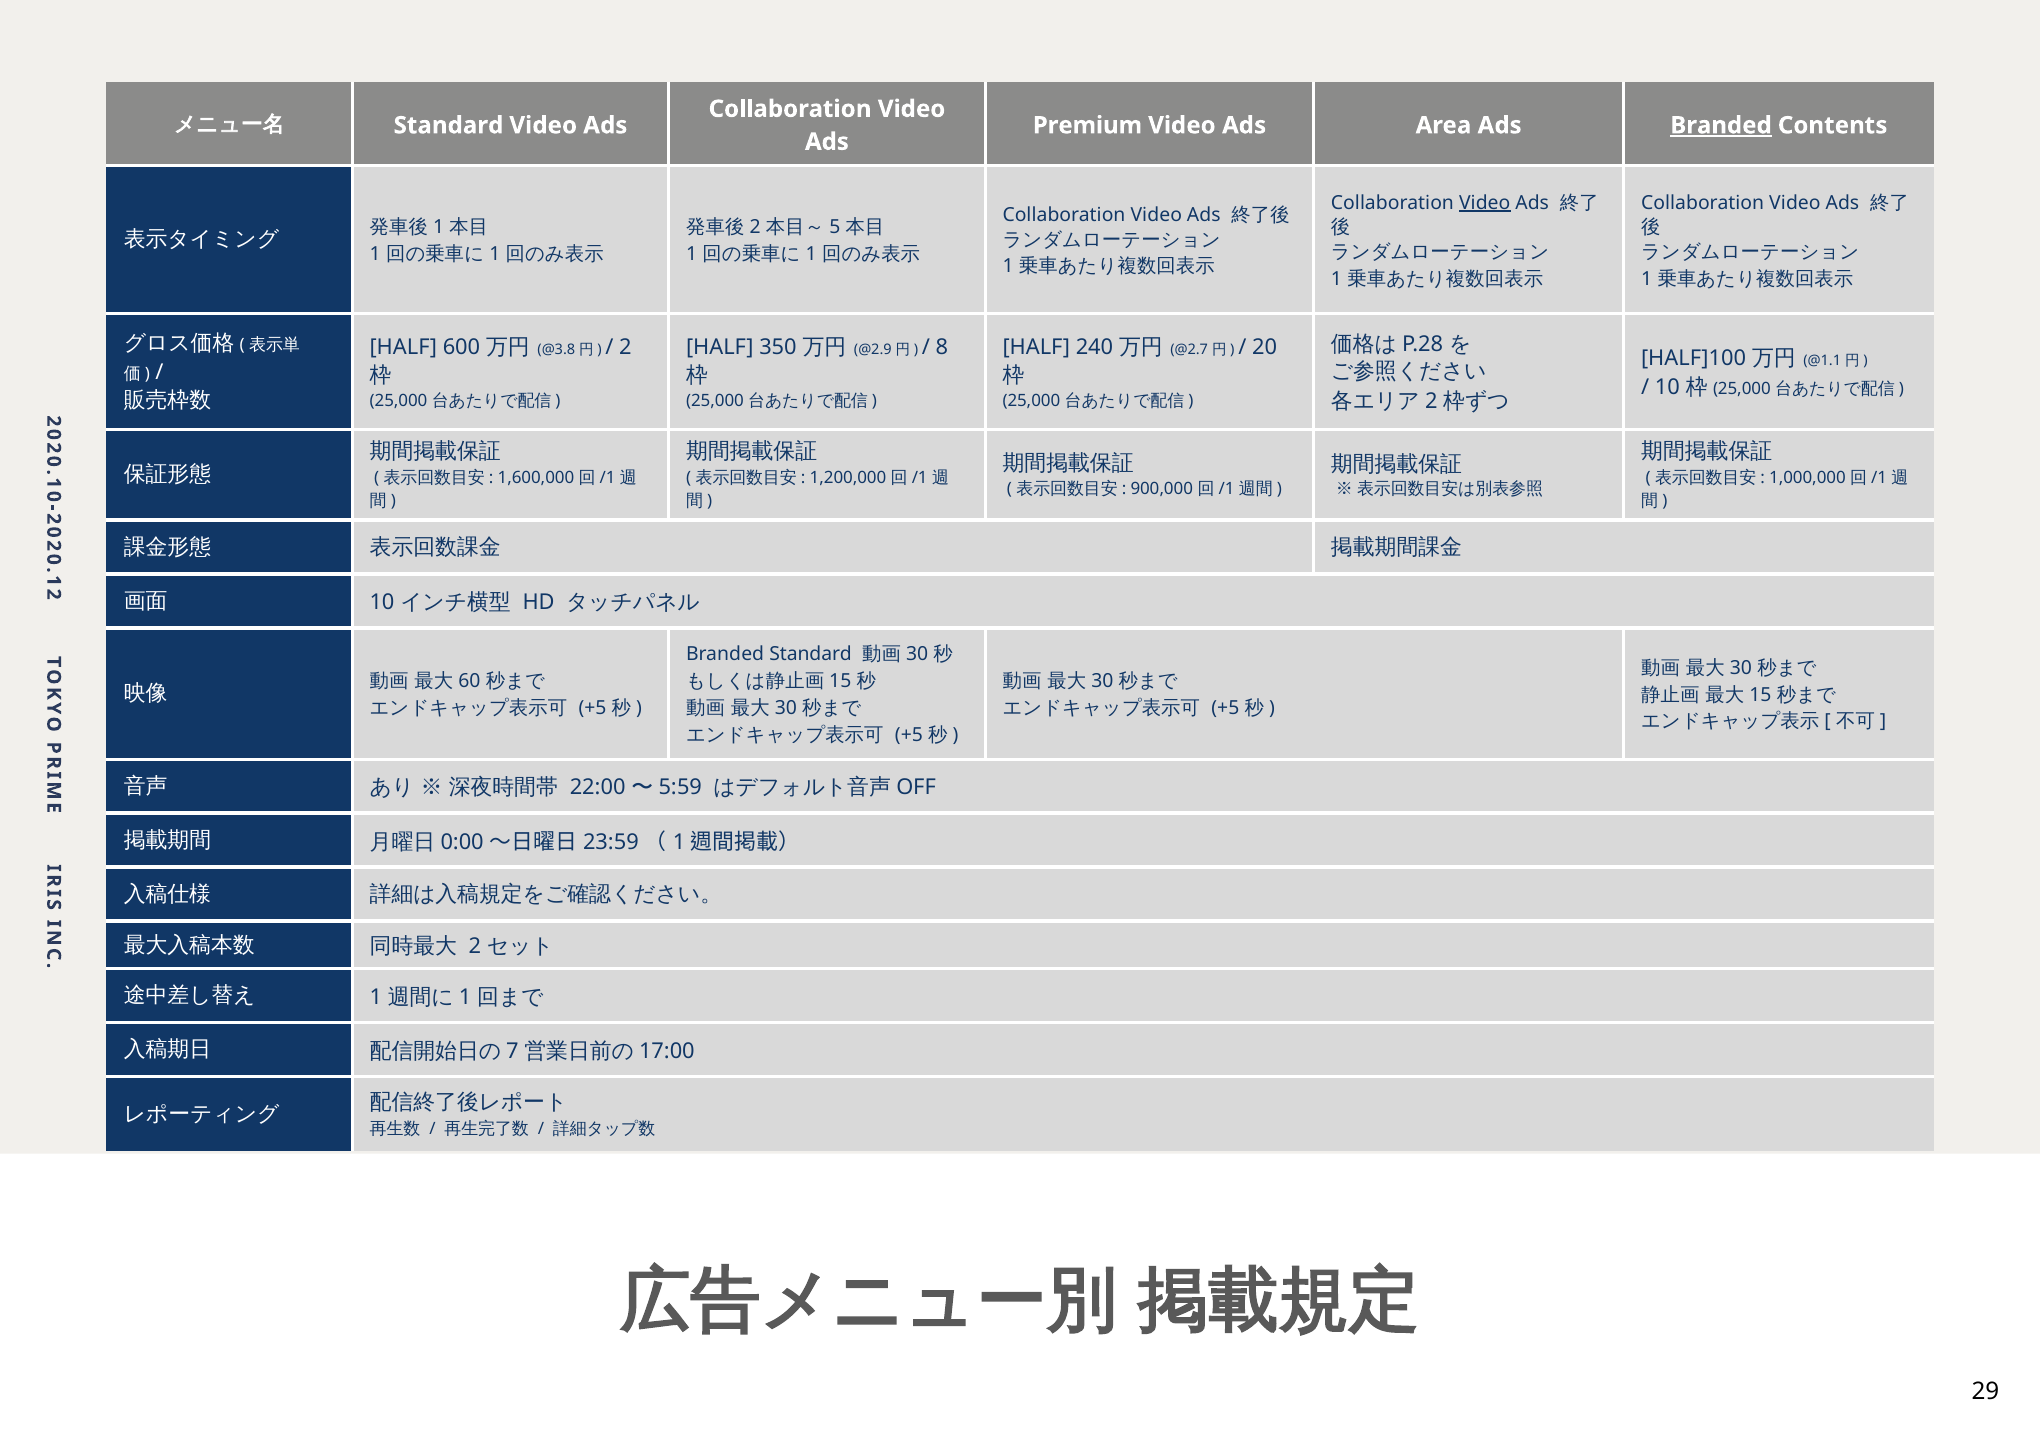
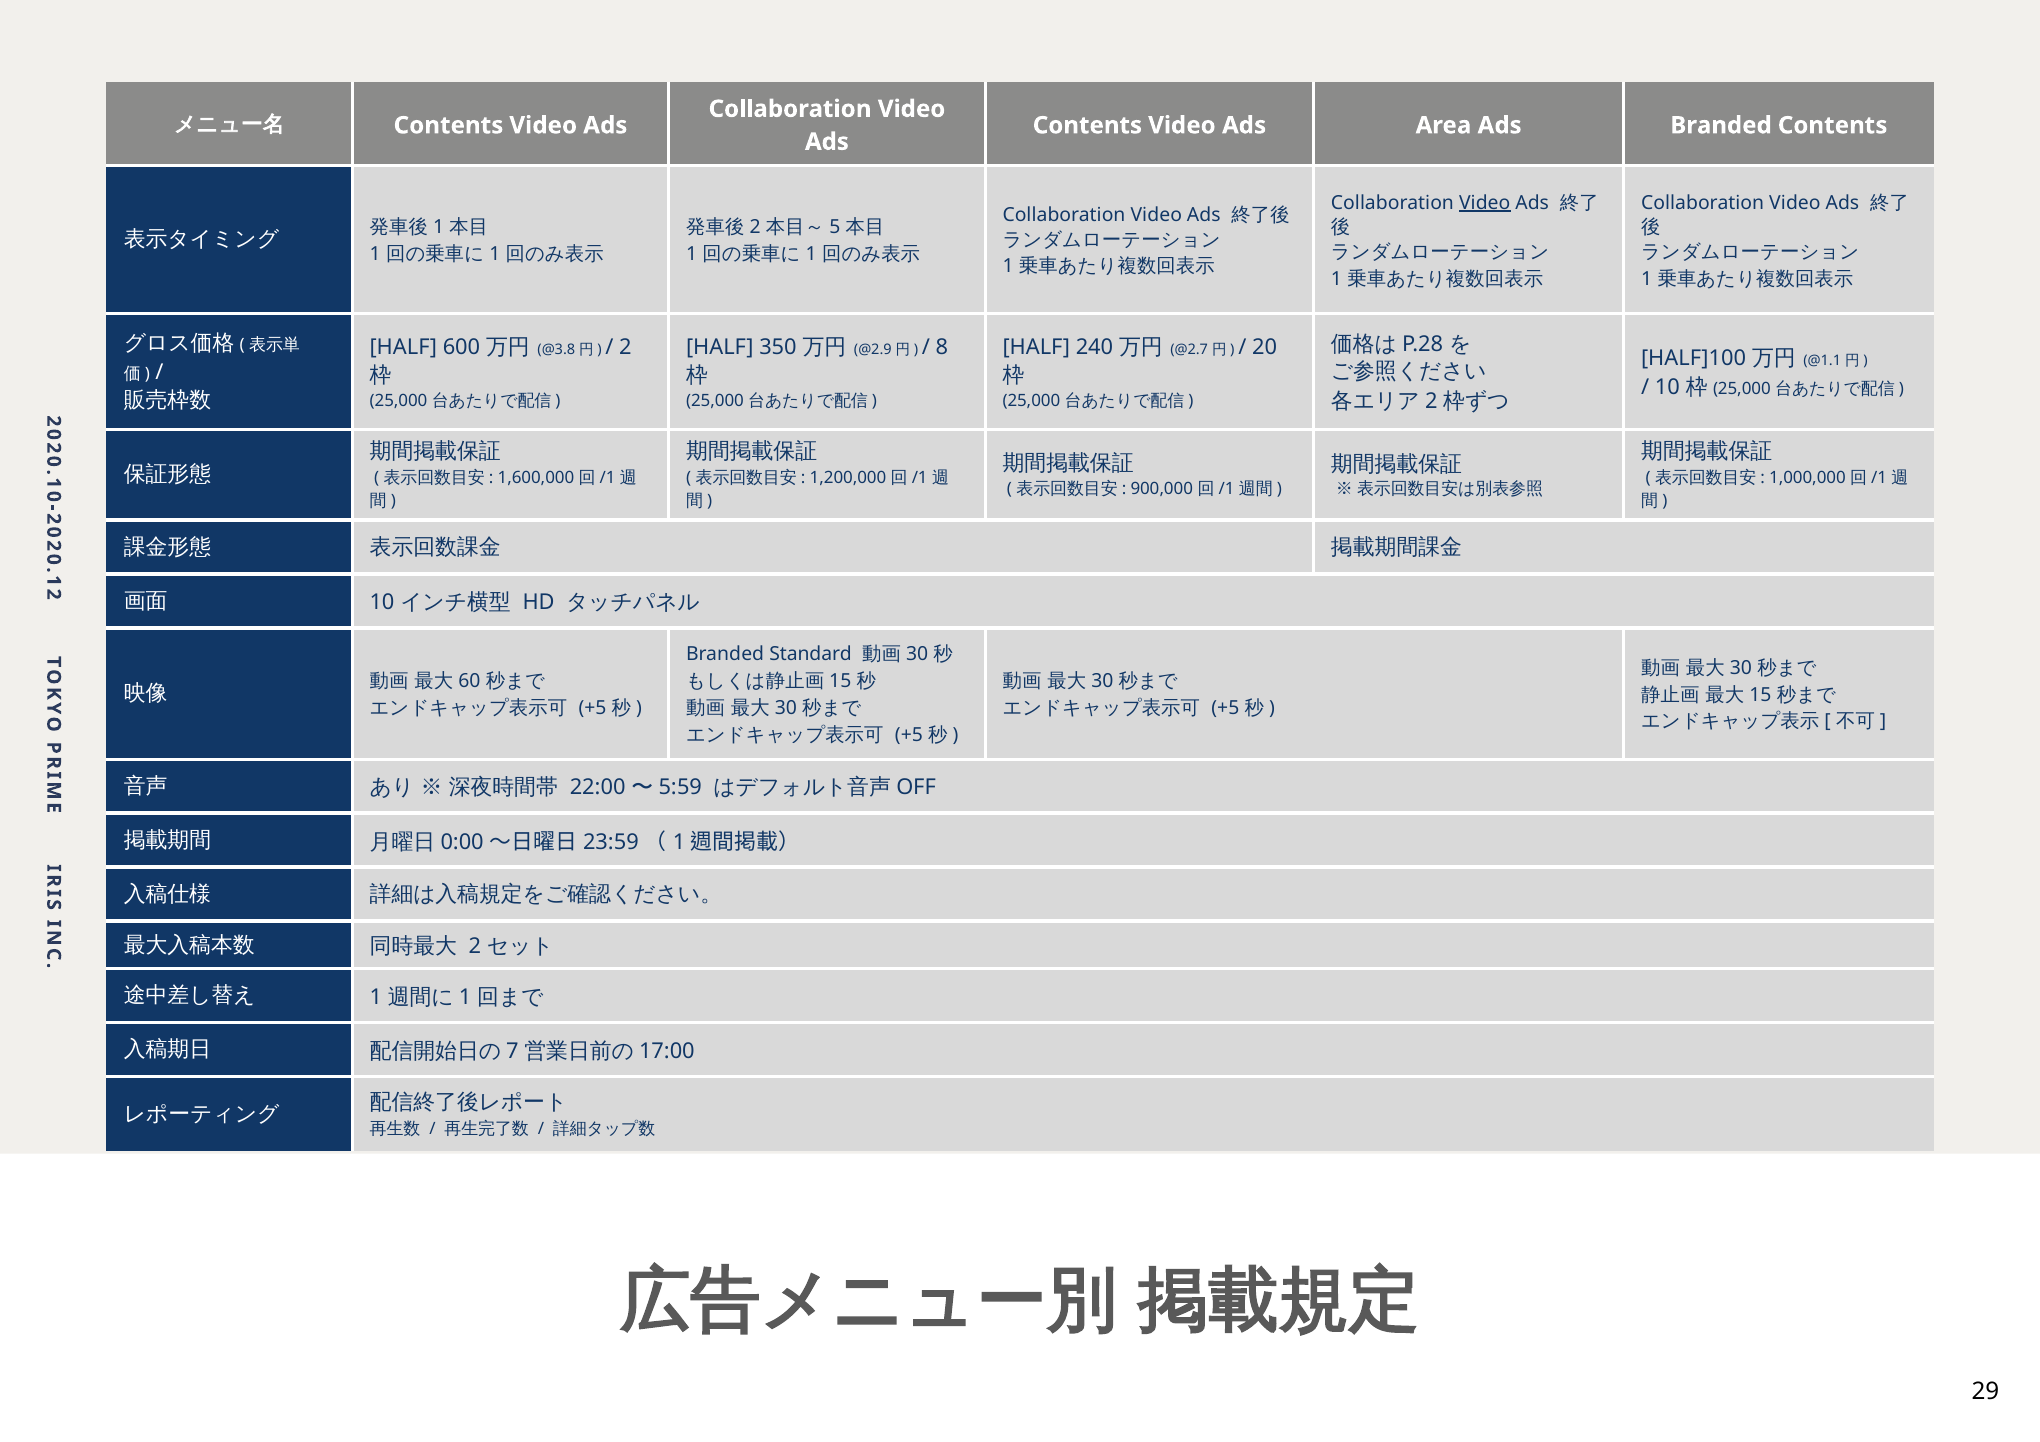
Standard at (448, 125): Standard -> Contents
Premium at (1087, 125): Premium -> Contents
Branded at (1721, 125) underline: present -> none
